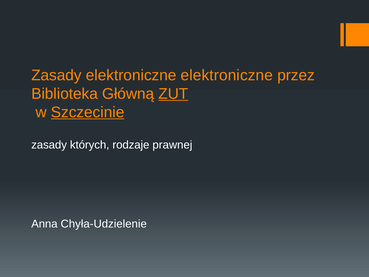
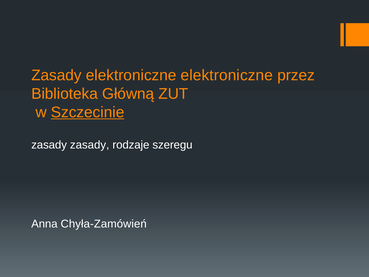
ZUT underline: present -> none
zasady których: których -> zasady
prawnej: prawnej -> szeregu
Chyła-Udzielenie: Chyła-Udzielenie -> Chyła-Zamówień
